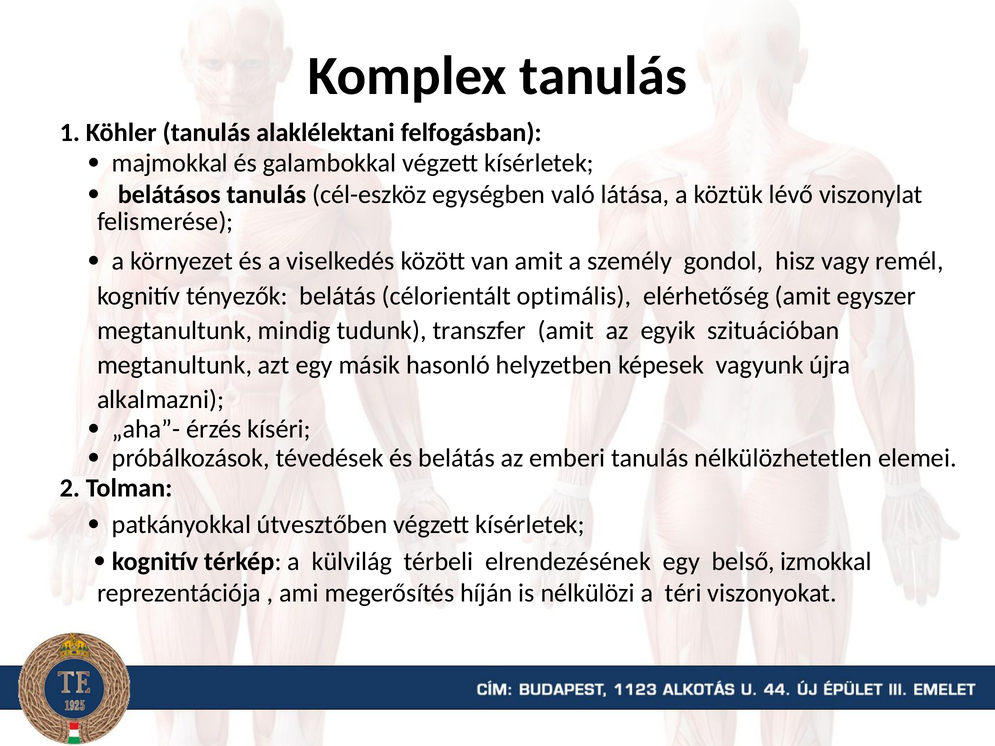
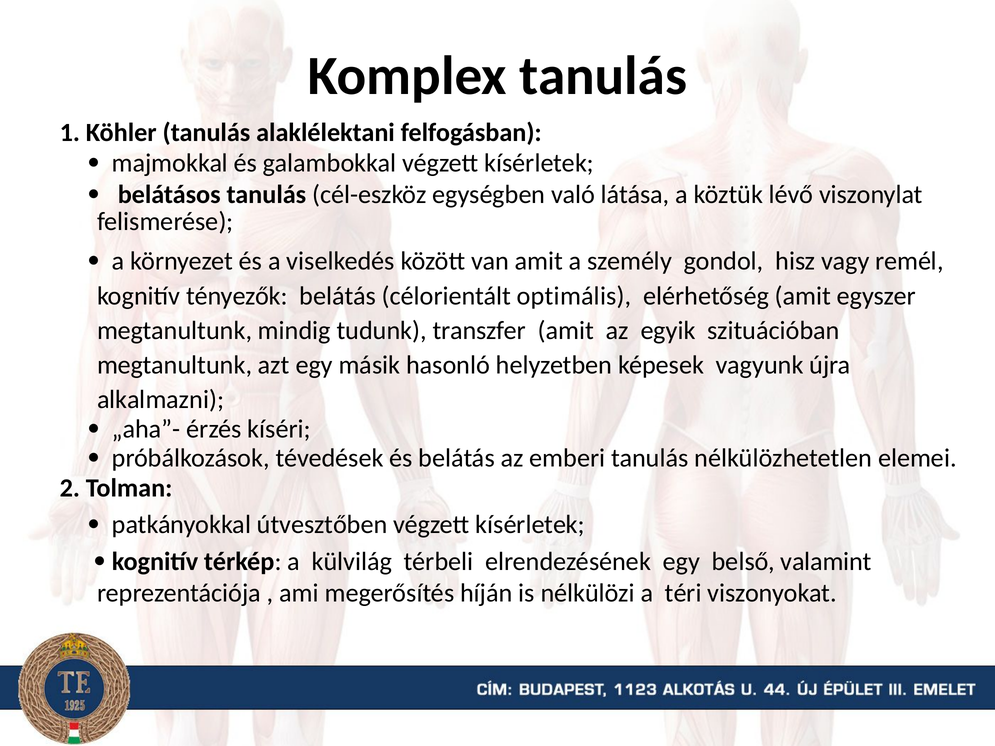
izmokkal: izmokkal -> valamint
